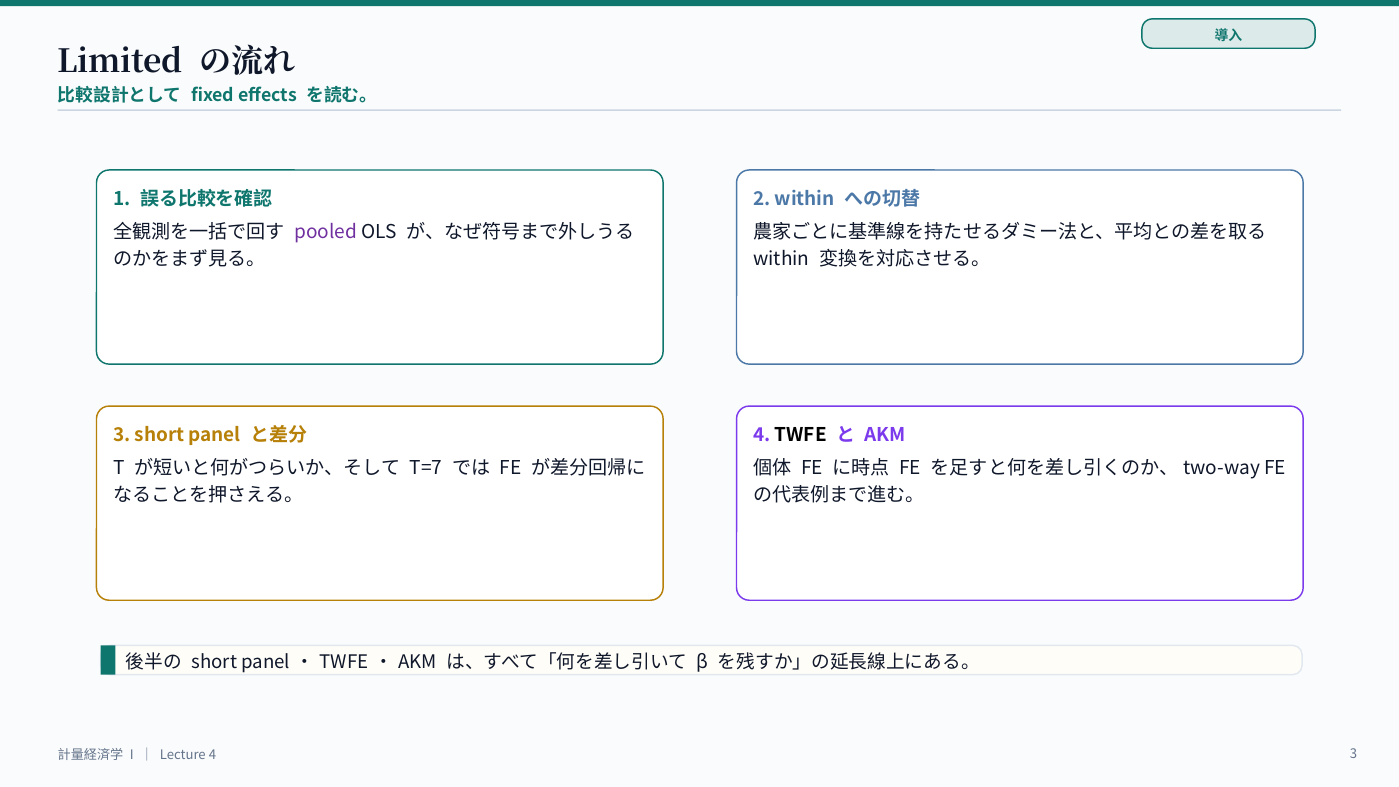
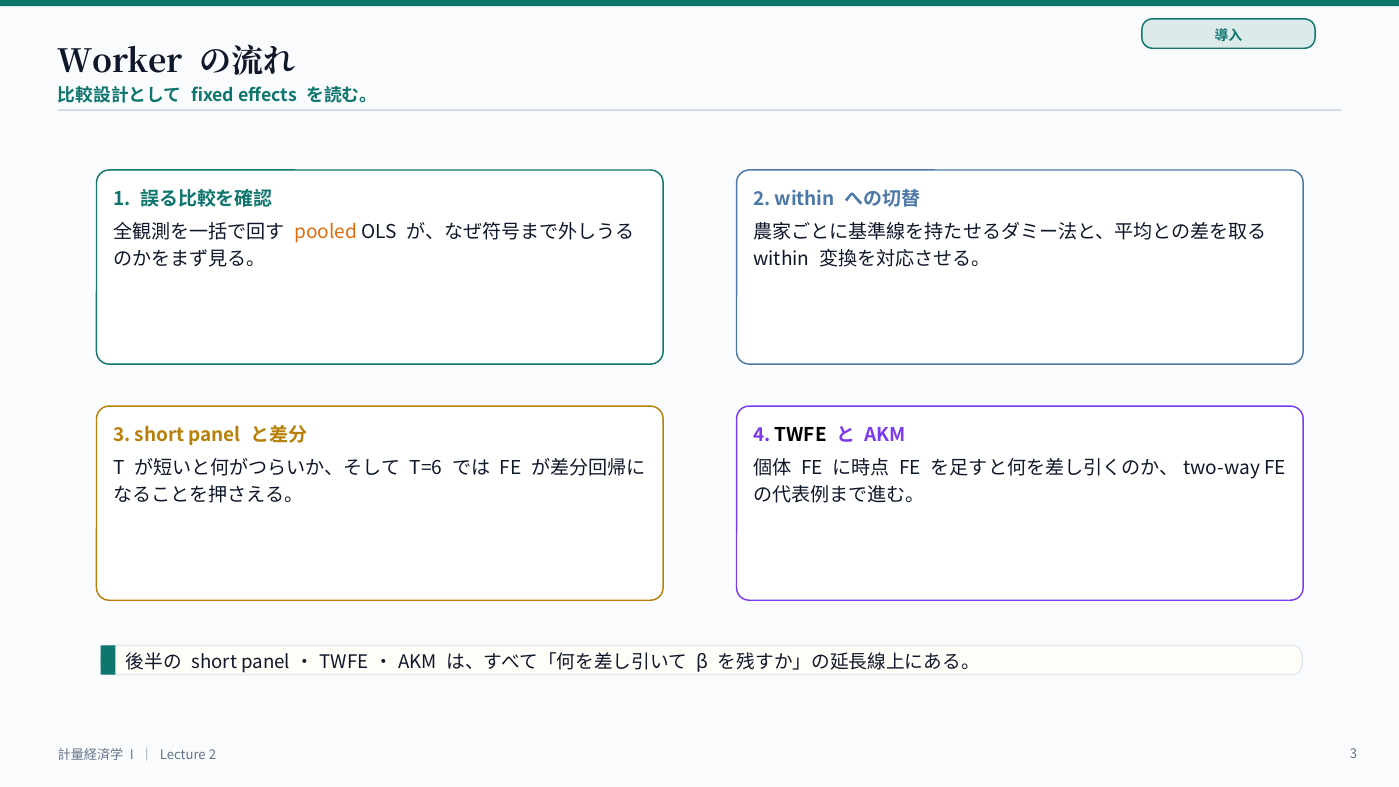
Limited: Limited -> Worker
pooled colour: purple -> orange
T=7: T=7 -> T=6
Lecture 4: 4 -> 2
